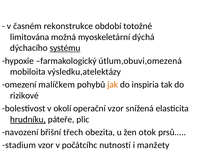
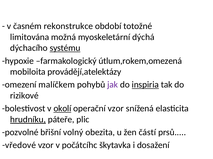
útlum,obuvi,omezená: útlum,obuvi,omezená -> útlum,rokem,omezená
výsledku,atelektázy: výsledku,atelektázy -> provádějí,atelektázy
jak colour: orange -> purple
inspiria underline: none -> present
okolí underline: none -> present
navození: navození -> pozvolné
třech: třech -> volný
otok: otok -> částí
stadium: stadium -> vředové
nutností: nutností -> škytavka
manžety: manžety -> dosažení
